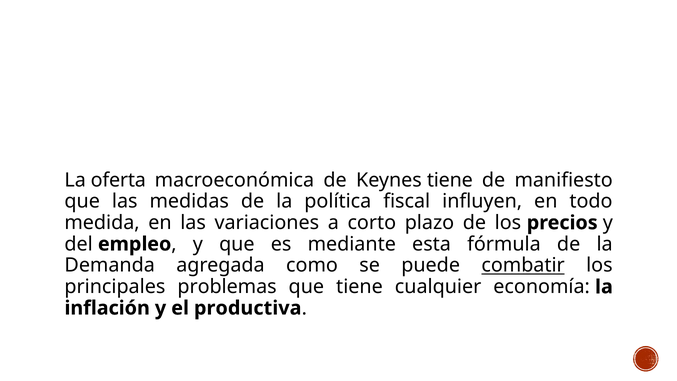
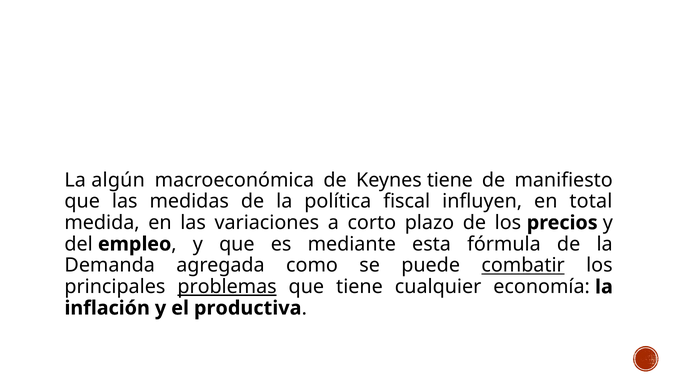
oferta: oferta -> algún
todo: todo -> total
problemas underline: none -> present
